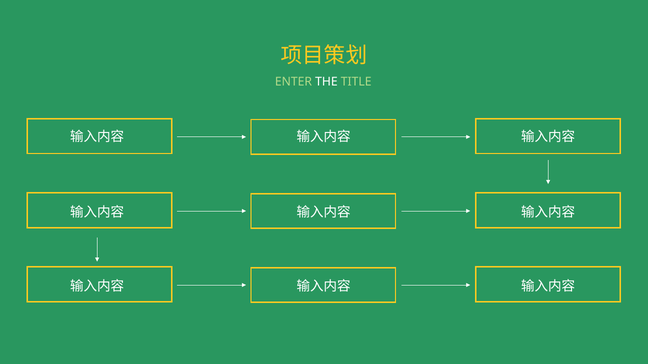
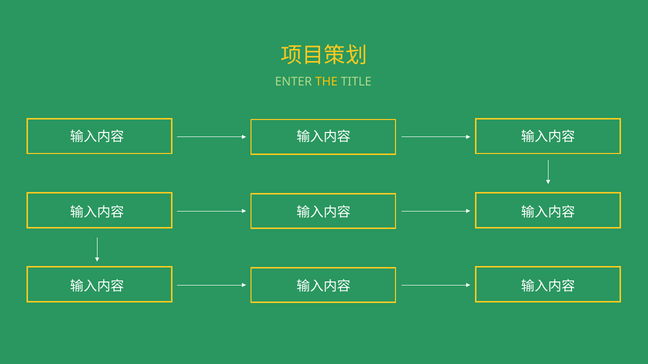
THE colour: white -> yellow
